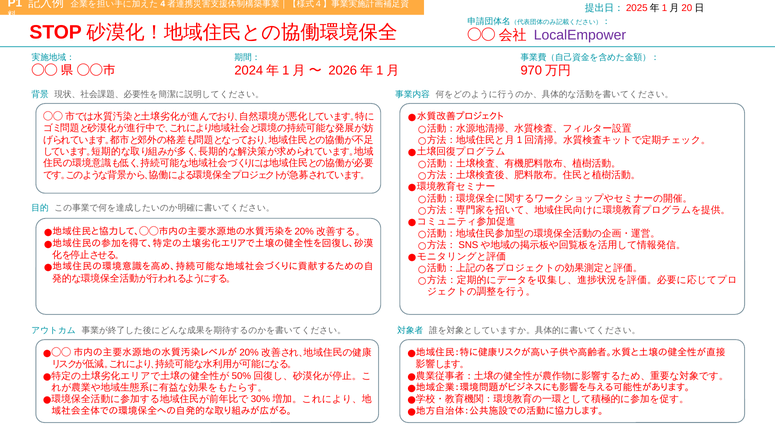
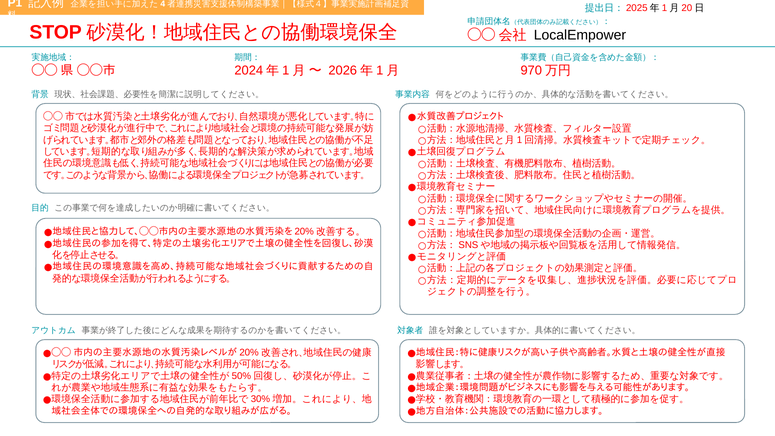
LocalEmpower colour: purple -> black
